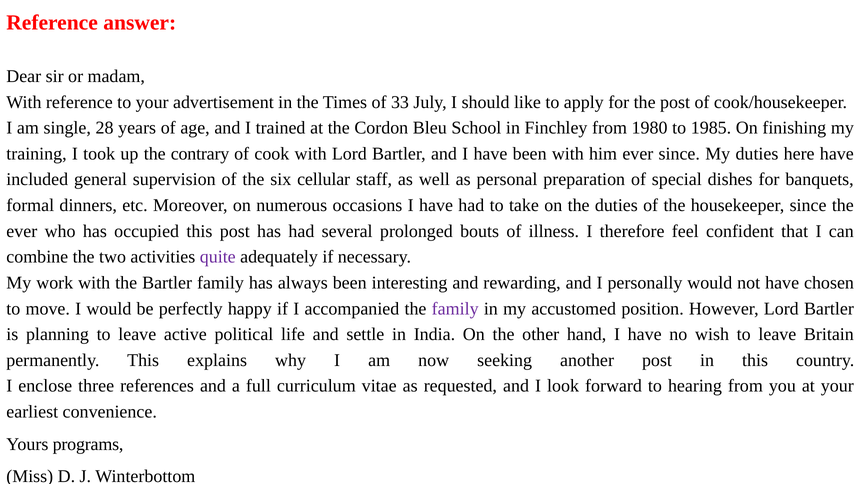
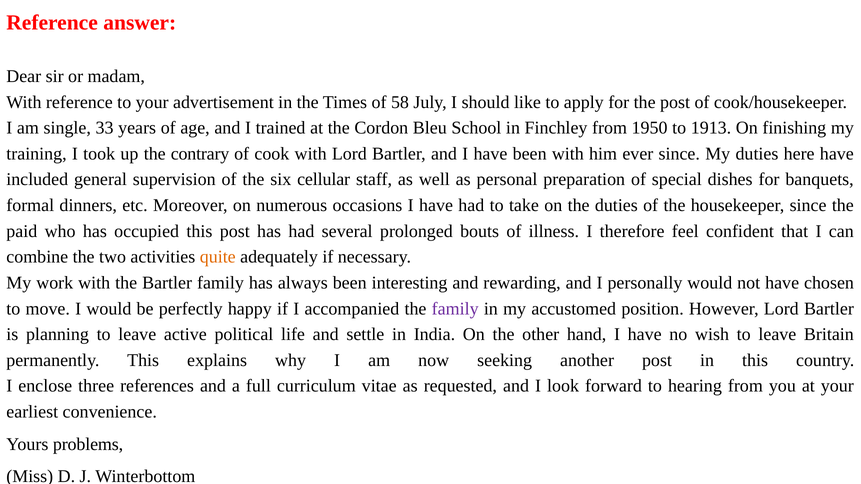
33: 33 -> 58
28: 28 -> 33
1980: 1980 -> 1950
1985: 1985 -> 1913
ever at (22, 231): ever -> paid
quite colour: purple -> orange
programs: programs -> problems
